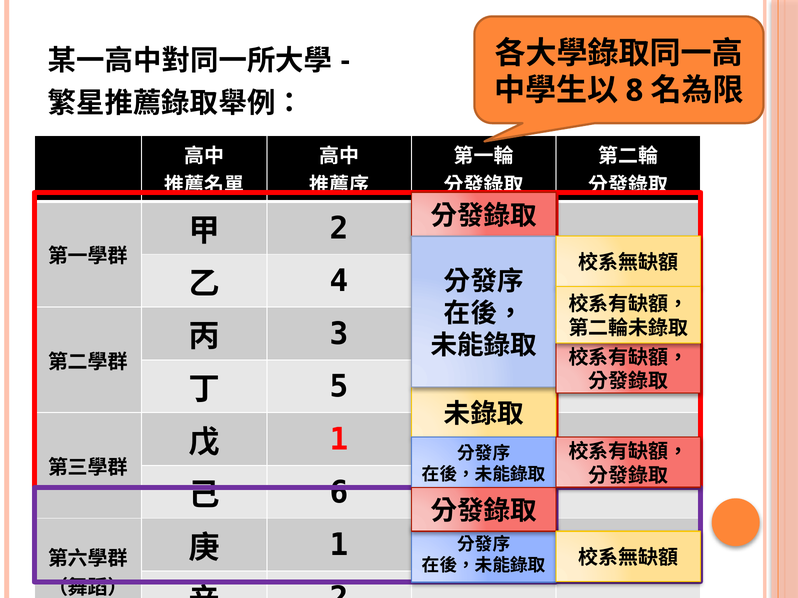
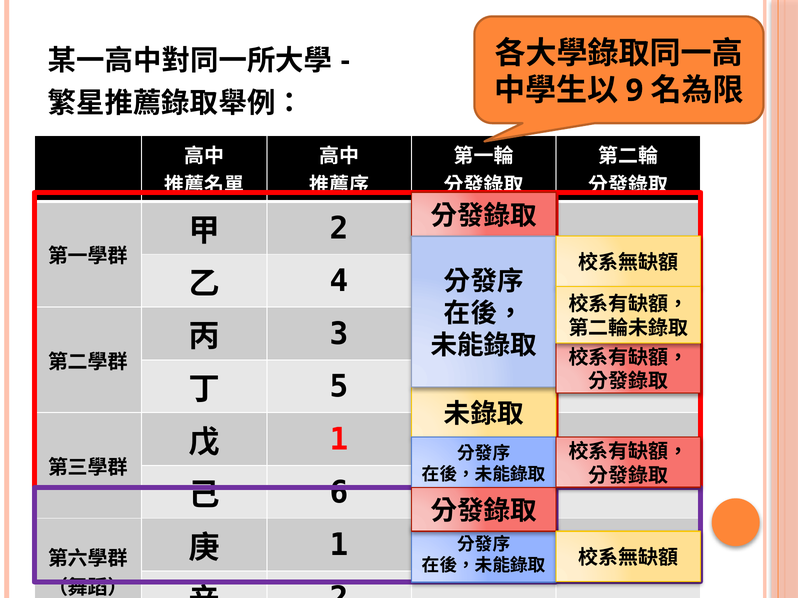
8: 8 -> 9
